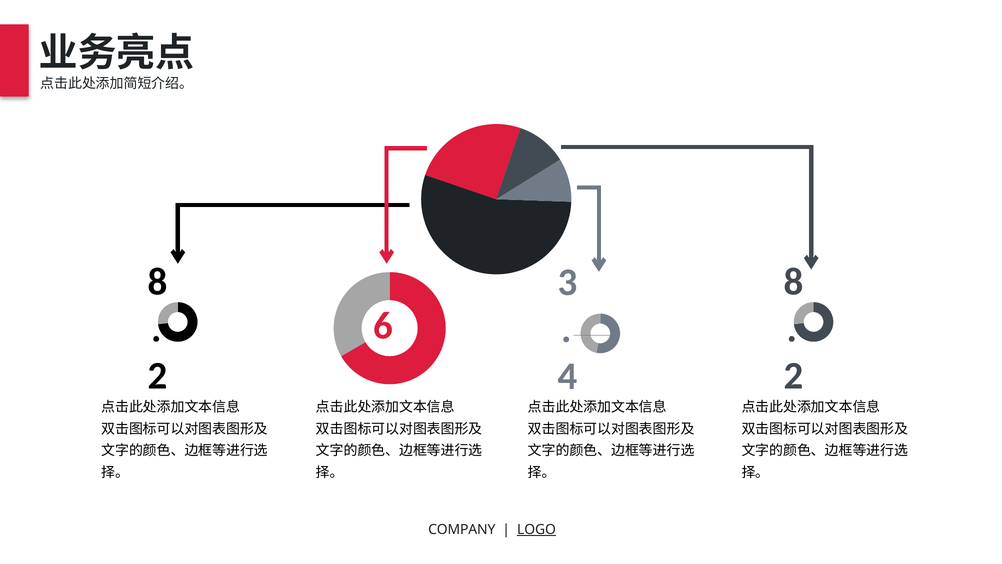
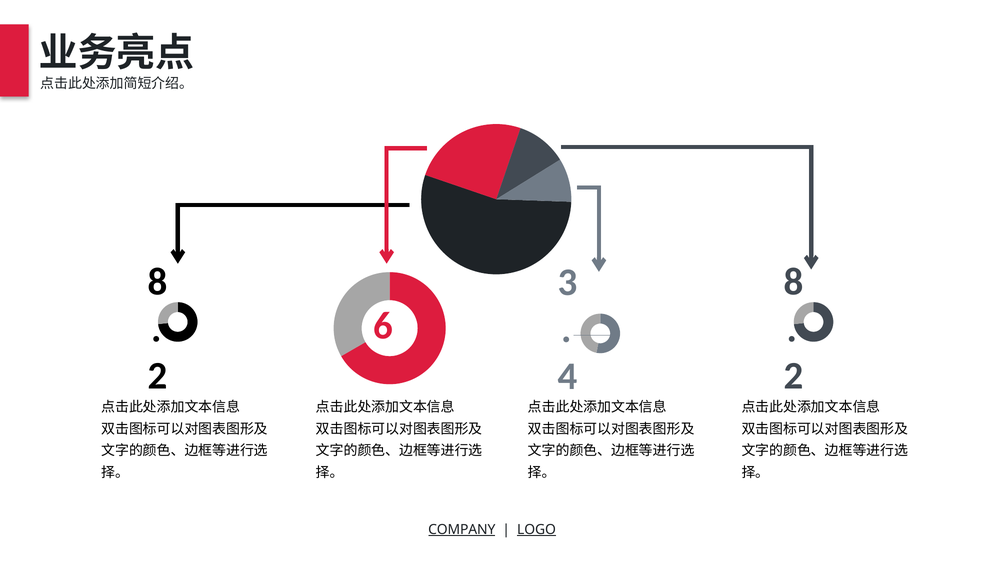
COMPANY underline: none -> present
